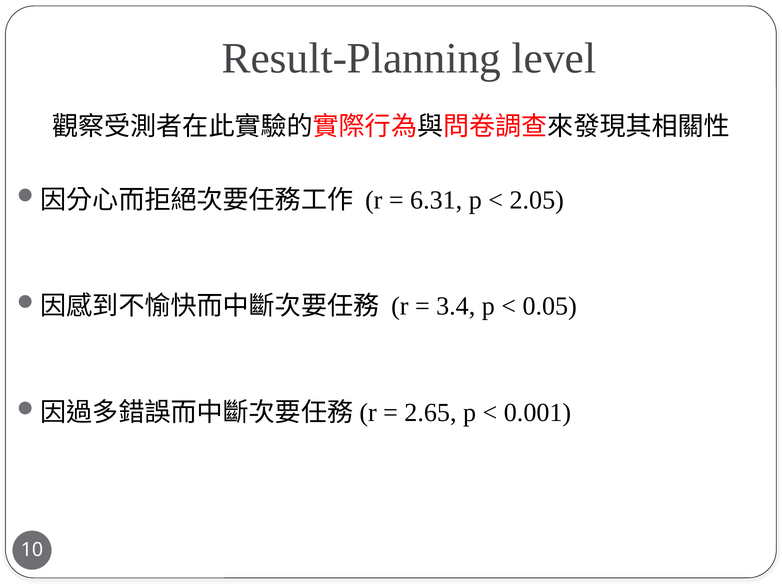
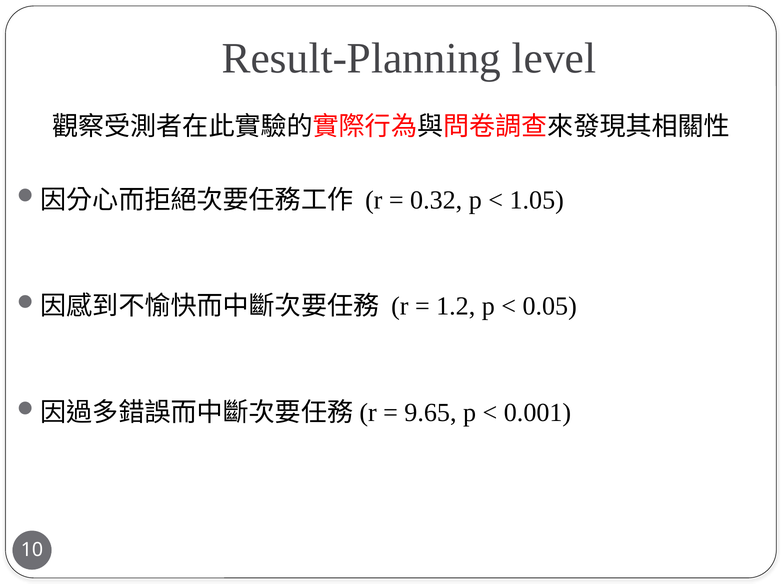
6.31: 6.31 -> 0.32
2.05: 2.05 -> 1.05
3.4: 3.4 -> 1.2
2.65: 2.65 -> 9.65
